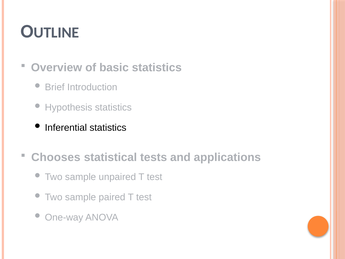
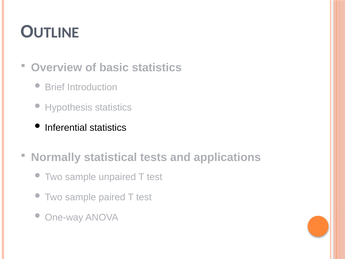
Chooses: Chooses -> Normally
